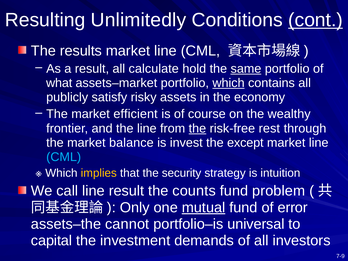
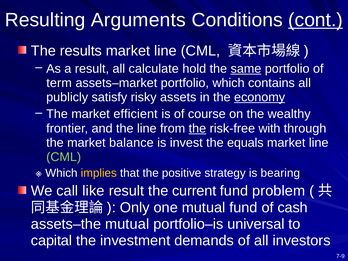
Unlimitedly: Unlimitedly -> Arguments
what: what -> term
which at (229, 83) underline: present -> none
economy underline: none -> present
rest: rest -> with
except: except -> equals
CML at (64, 157) colour: light blue -> light green
security: security -> positive
intuition: intuition -> bearing
call line: line -> like
counts: counts -> current
mutual at (204, 207) underline: present -> none
error: error -> cash
assets–the cannot: cannot -> mutual
